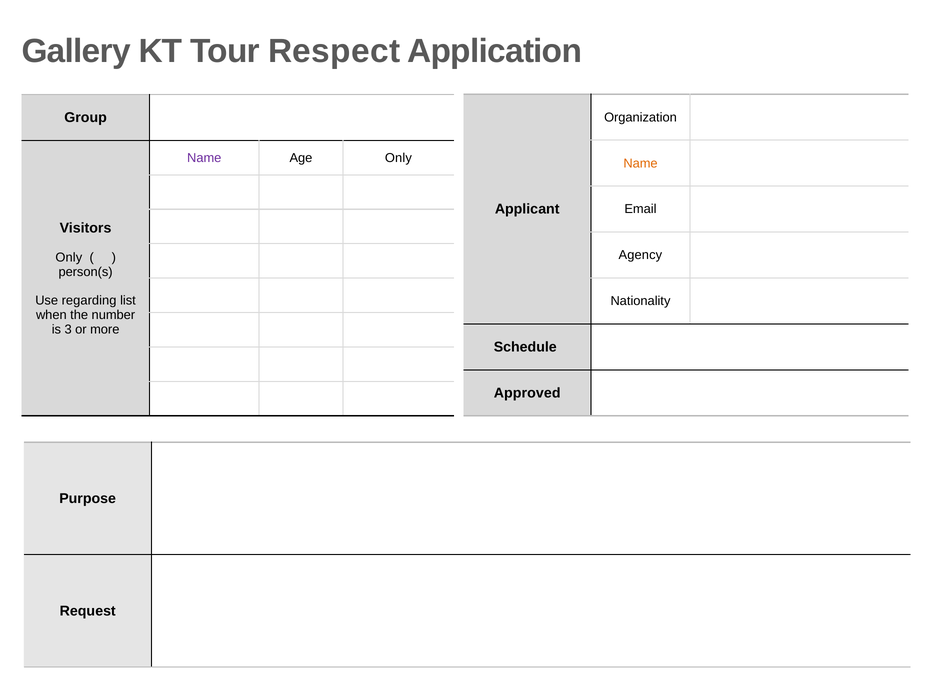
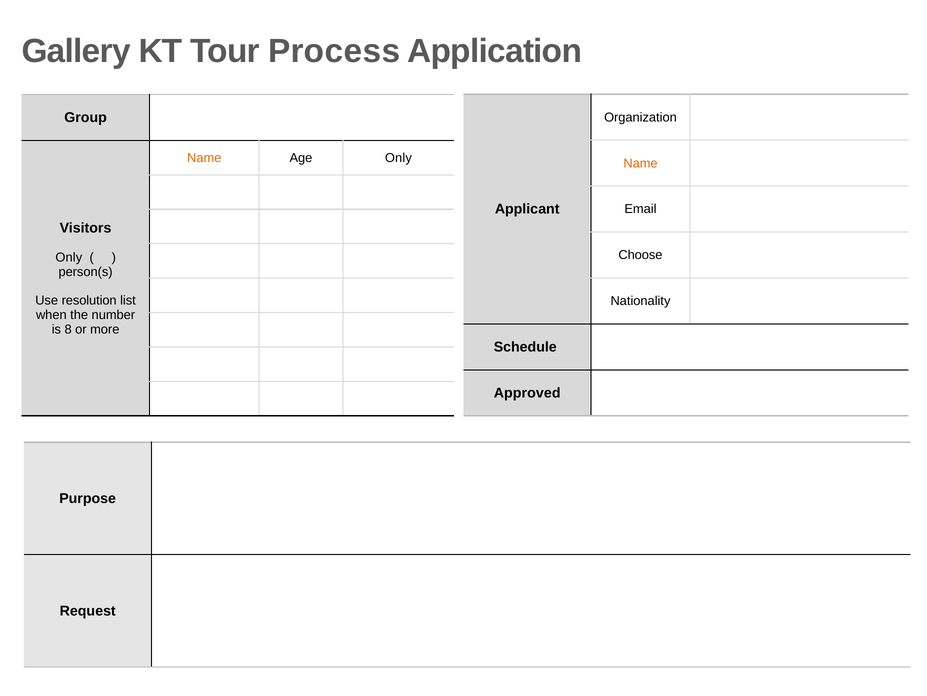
Respect: Respect -> Process
Name at (204, 158) colour: purple -> orange
Agency: Agency -> Choose
regarding: regarding -> resolution
3: 3 -> 8
